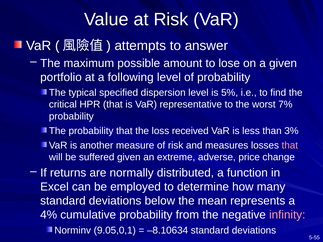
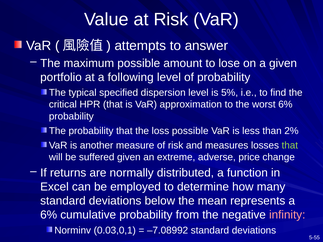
representative: representative -> approximation
worst 7%: 7% -> 6%
loss received: received -> possible
3%: 3% -> 2%
that at (290, 145) colour: pink -> light green
4% at (49, 215): 4% -> 6%
9.05,0,1: 9.05,0,1 -> 0.03,0,1
–8.10634: –8.10634 -> –7.08992
